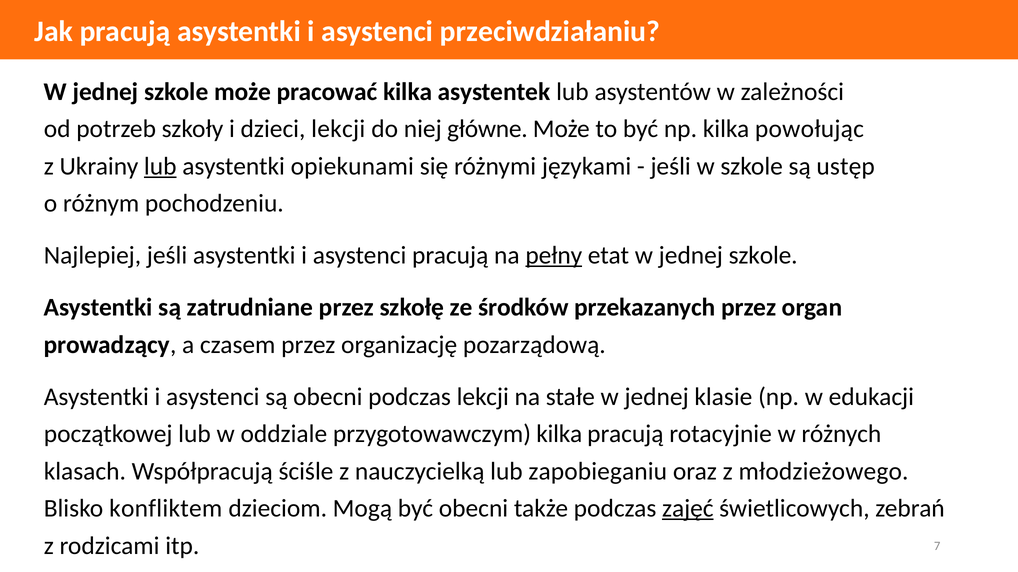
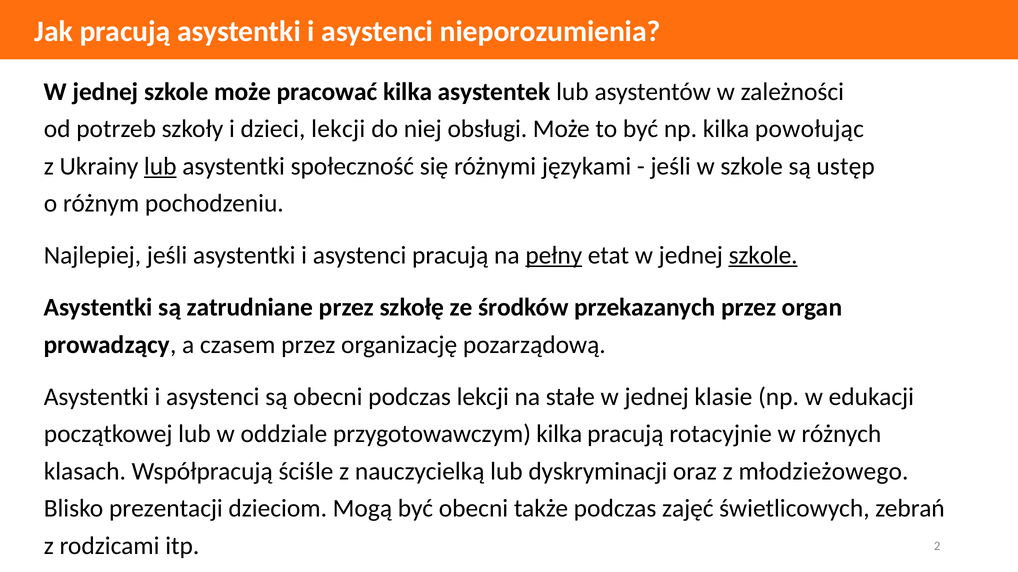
przeciwdziałaniu: przeciwdziałaniu -> nieporozumienia
główne: główne -> obsługi
opiekunami: opiekunami -> społeczność
szkole at (763, 256) underline: none -> present
zapobieganiu: zapobieganiu -> dyskryminacji
konfliktem: konfliktem -> prezentacji
zajęć underline: present -> none
7: 7 -> 2
